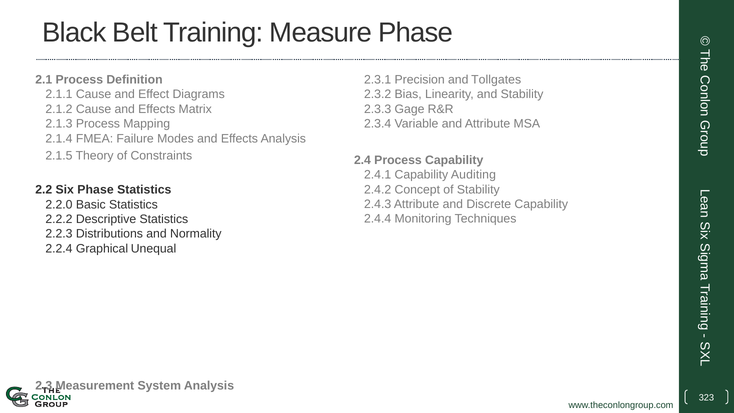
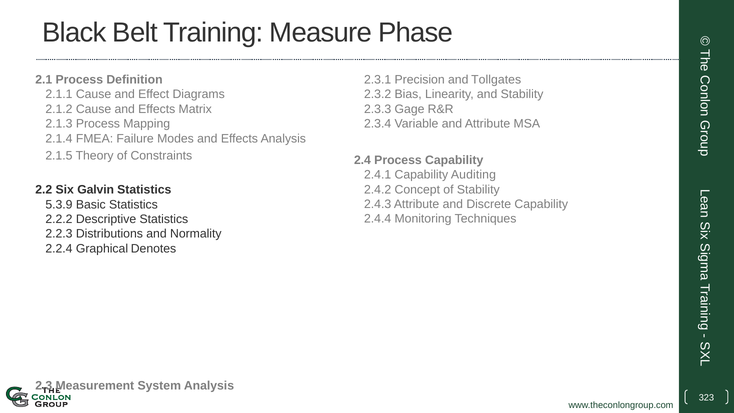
Six Phase: Phase -> Galvin
2.2.0: 2.2.0 -> 5.3.9
Unequal: Unequal -> Denotes
